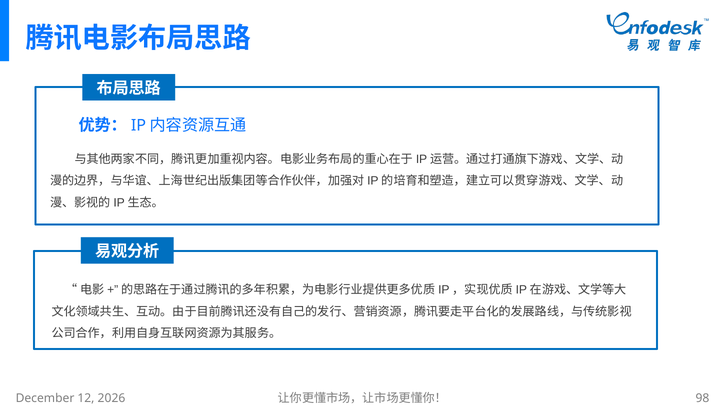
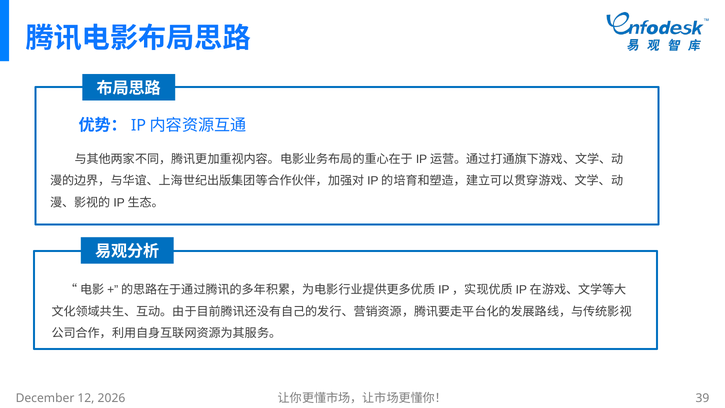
98: 98 -> 39
